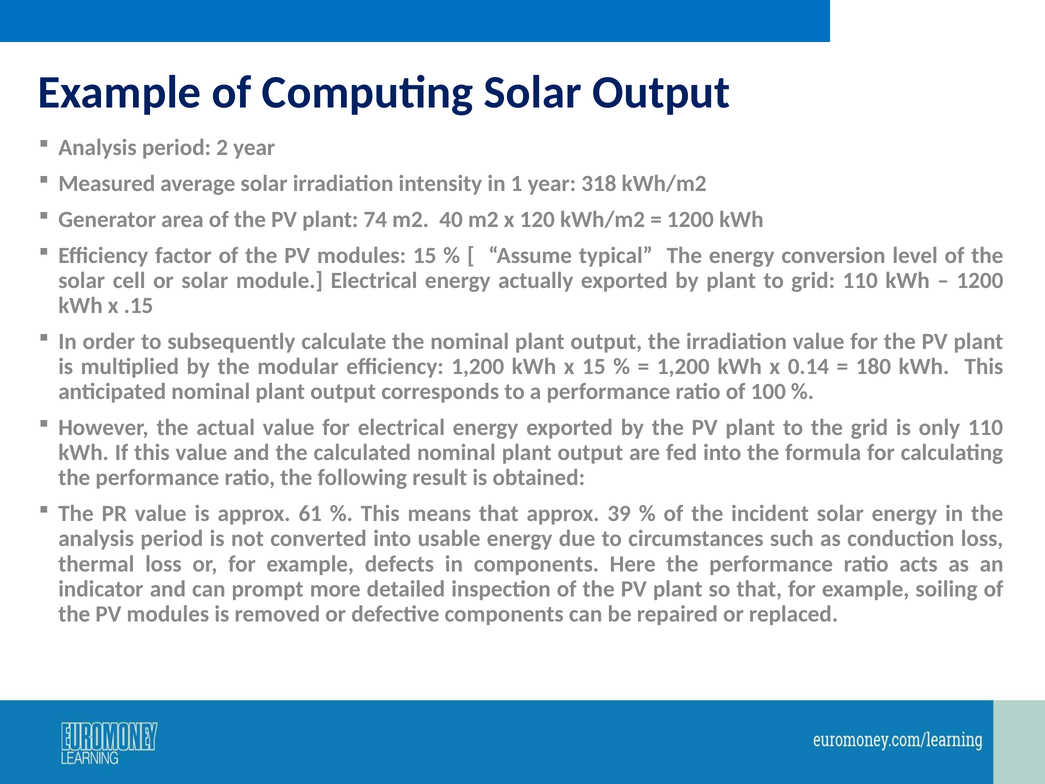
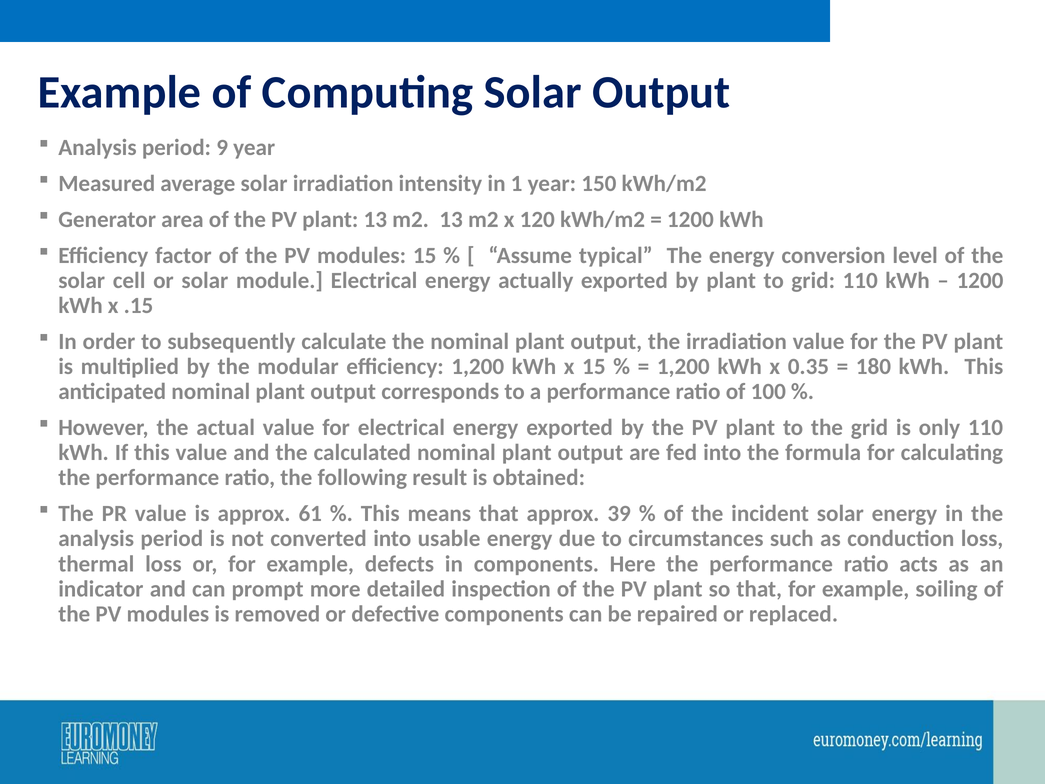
2: 2 -> 9
318: 318 -> 150
plant 74: 74 -> 13
m2 40: 40 -> 13
0.14: 0.14 -> 0.35
